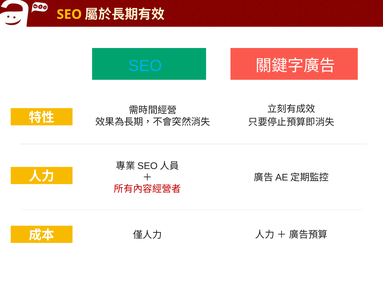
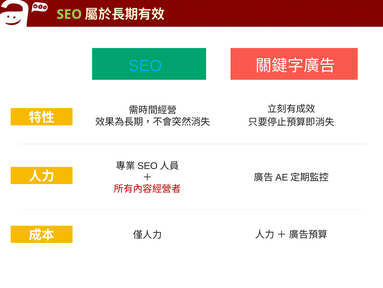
SEO at (69, 14) colour: yellow -> light green
